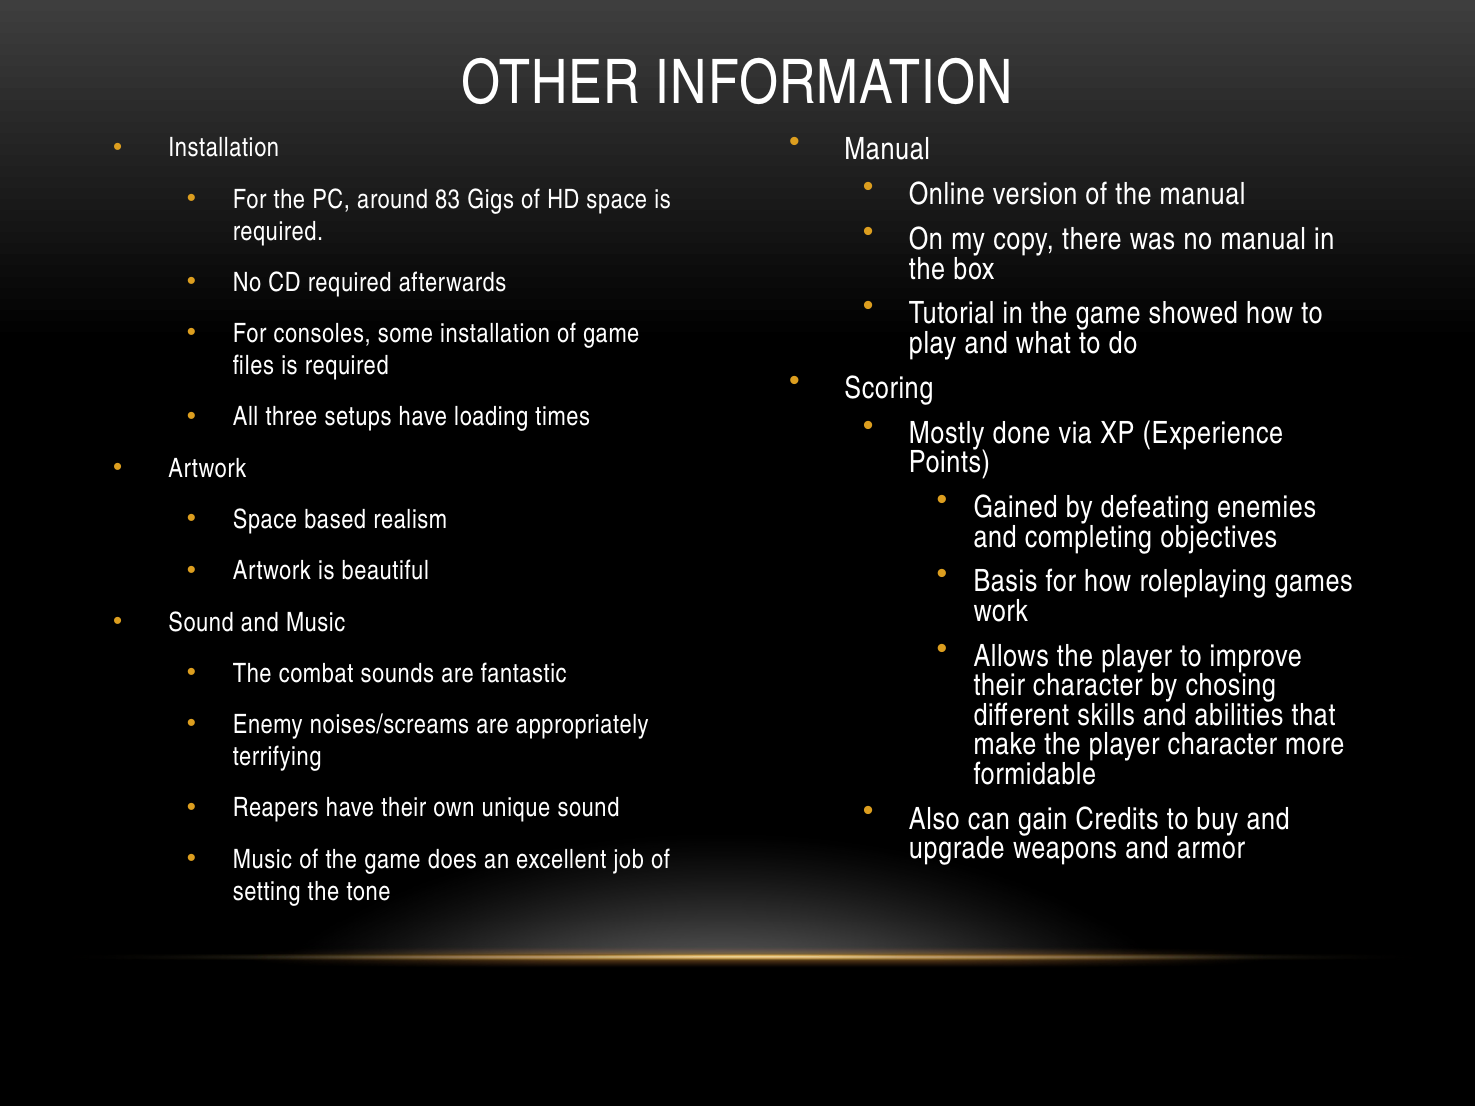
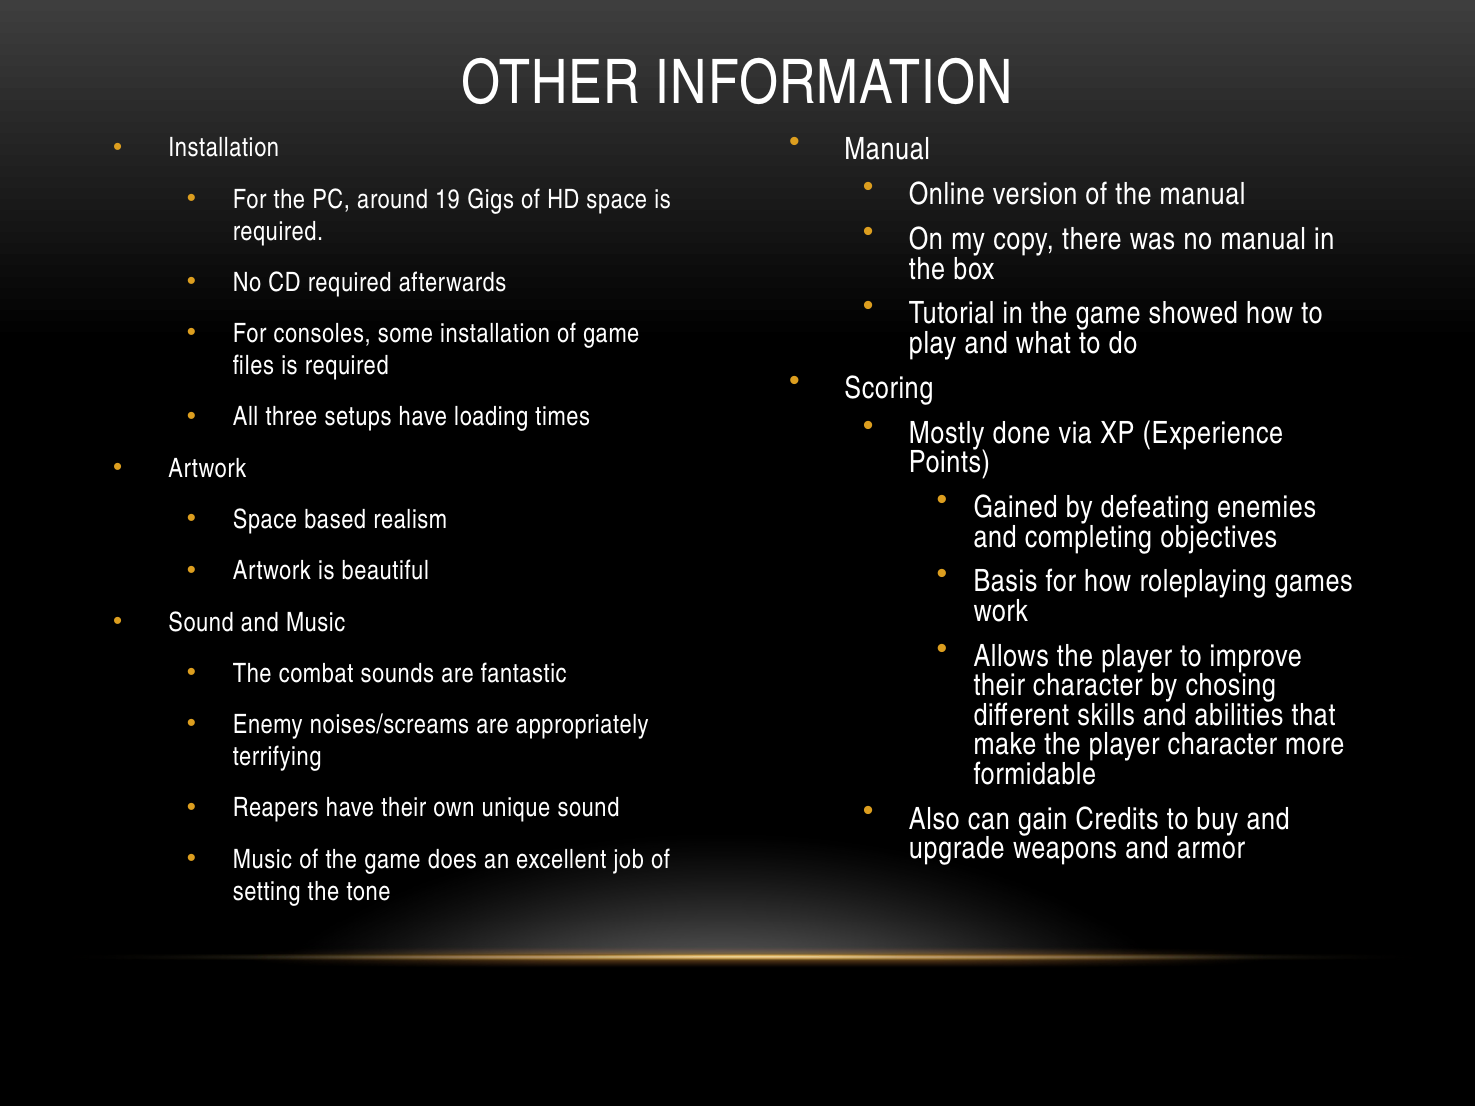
83: 83 -> 19
